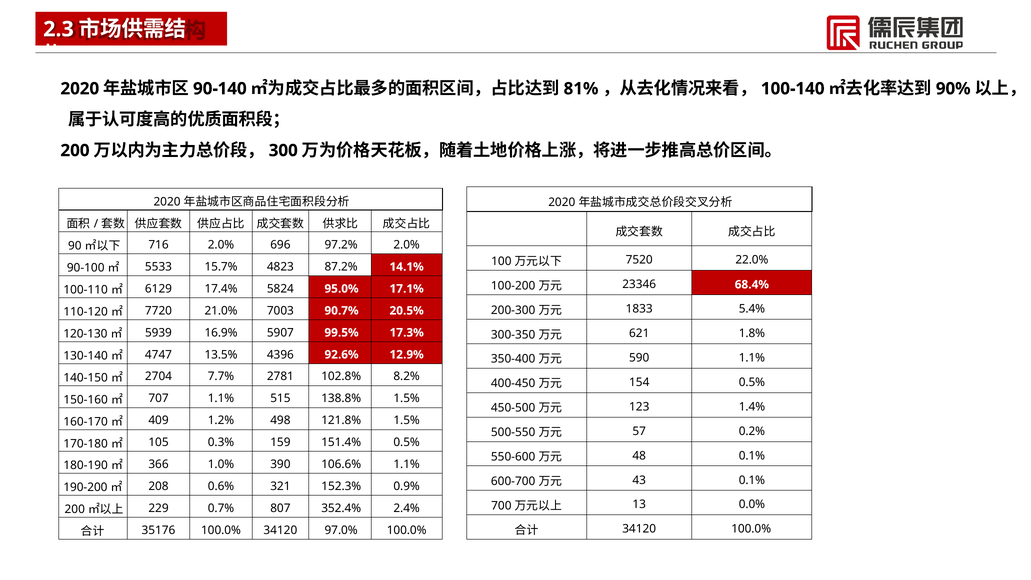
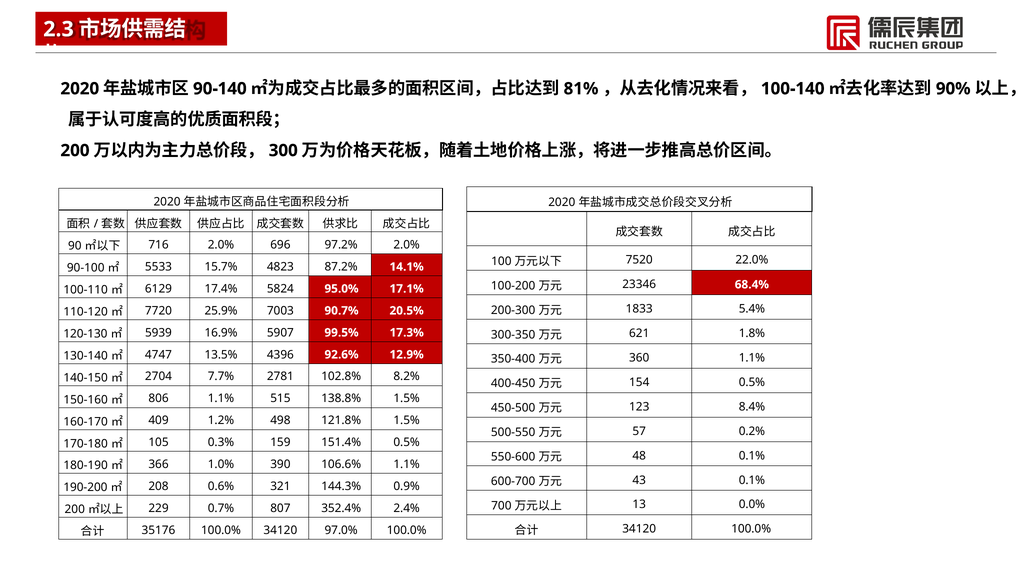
21.0%: 21.0% -> 25.9%
590: 590 -> 360
707: 707 -> 806
1.4%: 1.4% -> 8.4%
152.3%: 152.3% -> 144.3%
